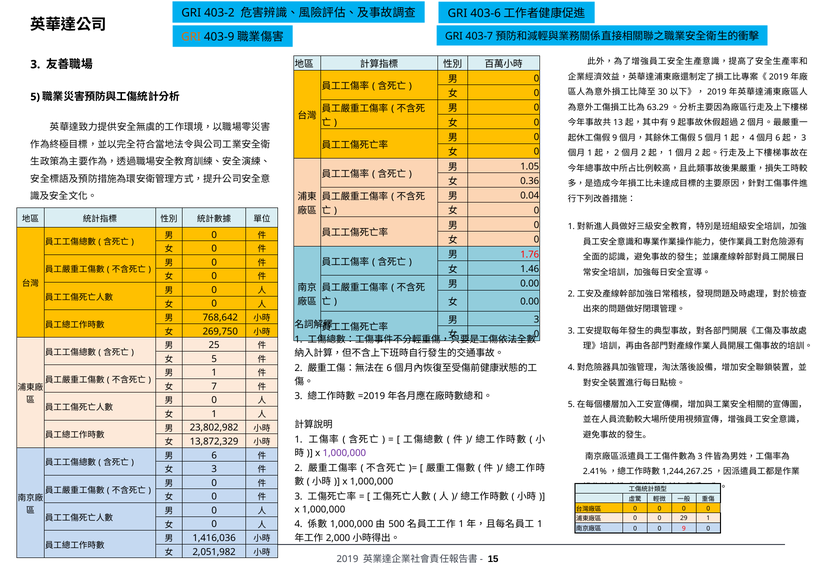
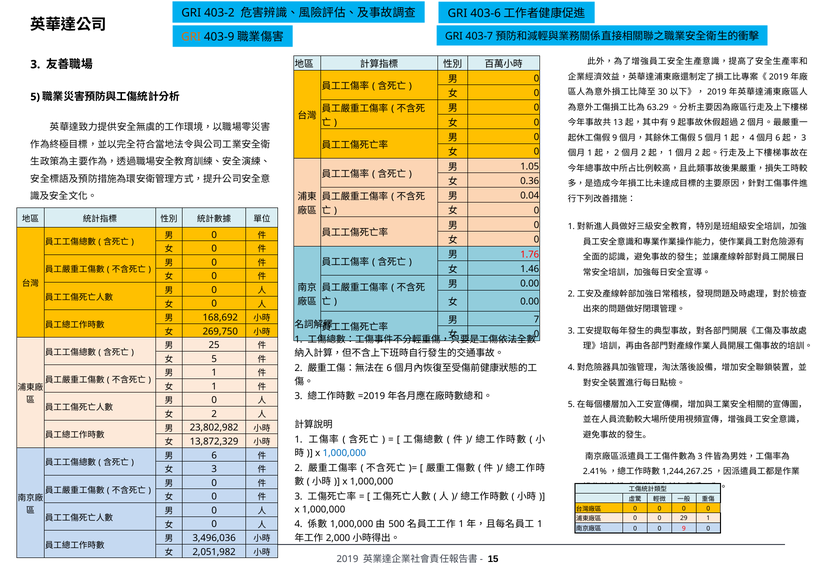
768,642: 768,642 -> 168,692
3 at (537, 319): 3 -> 7
7 at (214, 386): 7 -> 1
1 at (214, 414): 1 -> 2
1,000,000 at (344, 453) colour: purple -> blue
1,416,036: 1,416,036 -> 3,496,036
